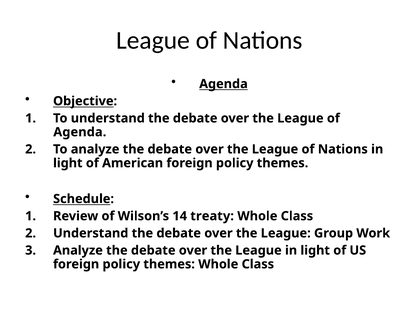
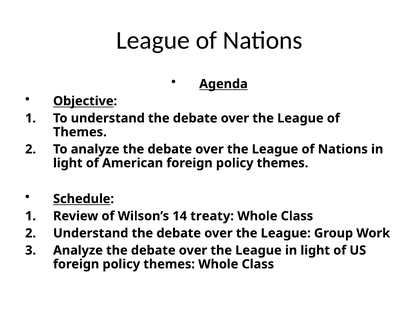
Agenda at (80, 132): Agenda -> Themes
